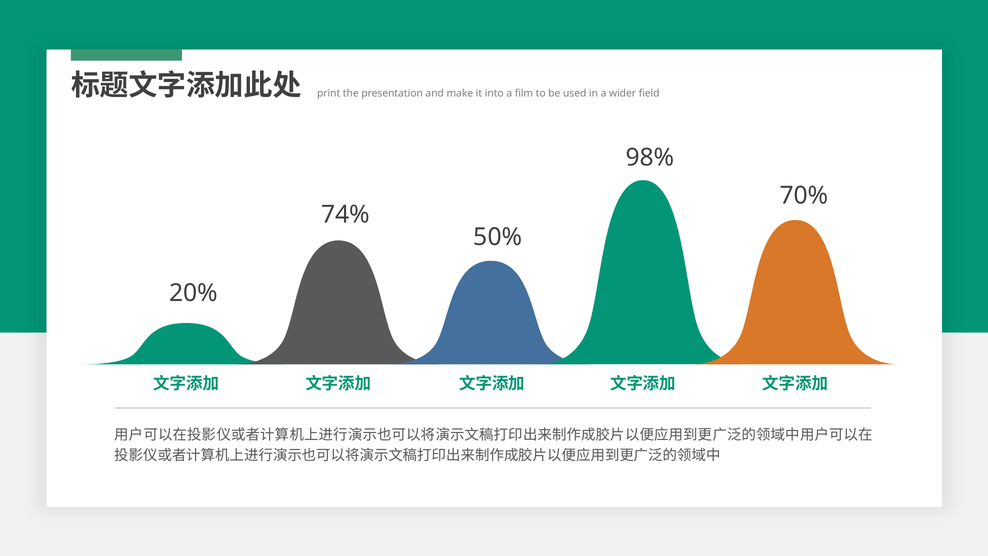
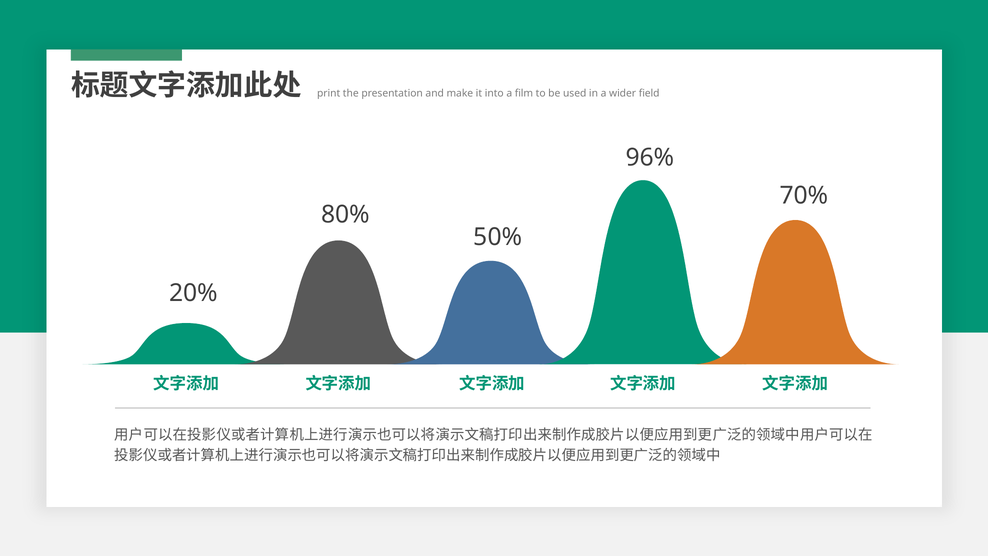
98%: 98% -> 96%
74%: 74% -> 80%
